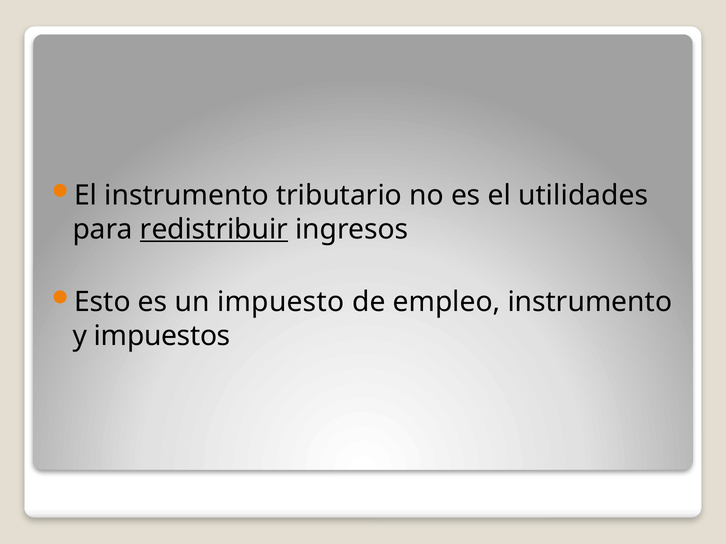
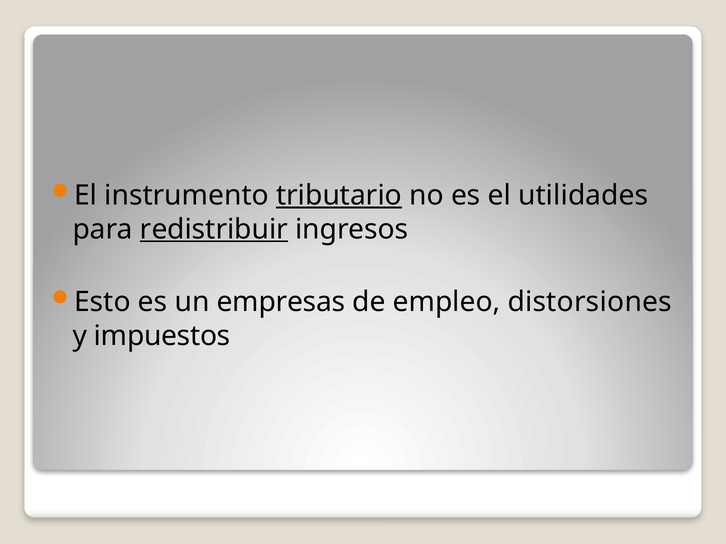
tributario underline: none -> present
impuesto: impuesto -> empresas
empleo instrumento: instrumento -> distorsiones
